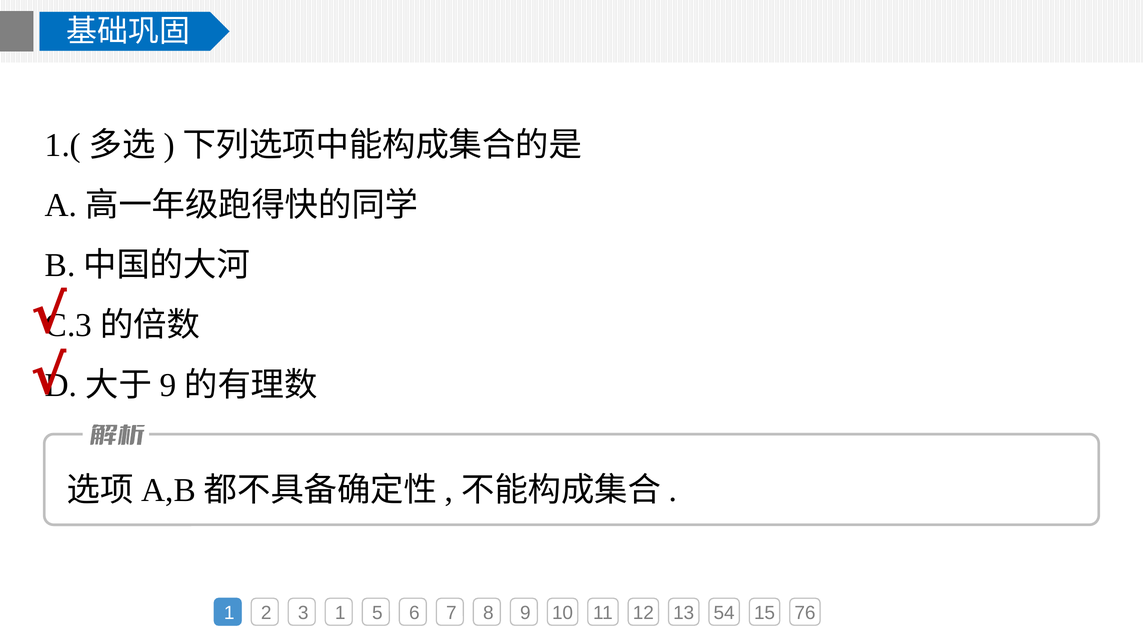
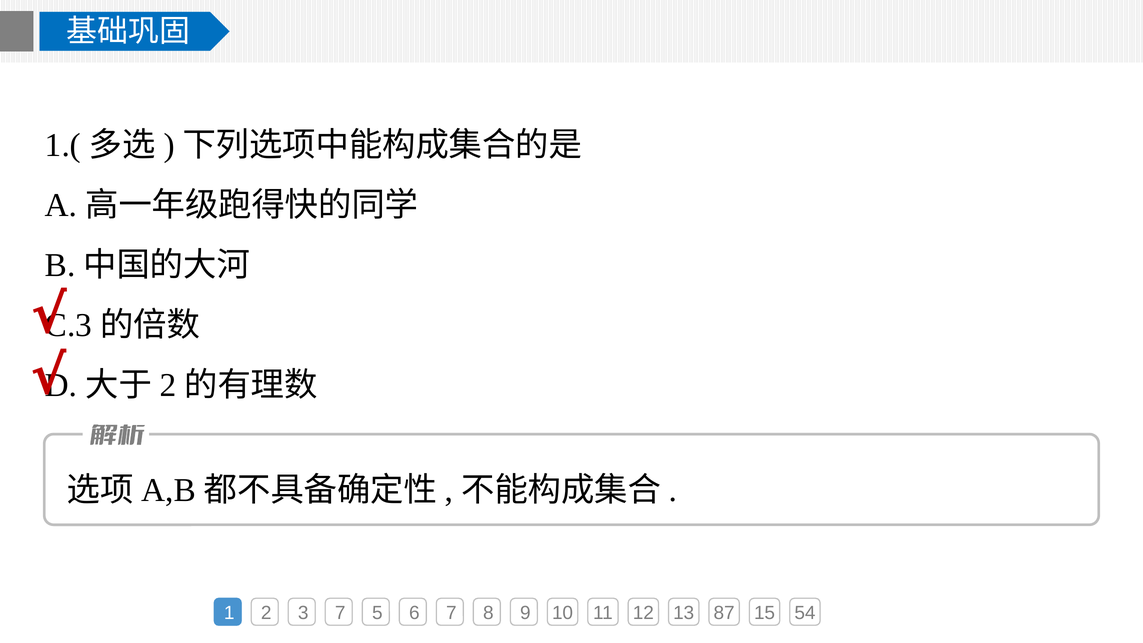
9 at (168, 385): 9 -> 2
3 1: 1 -> 7
54: 54 -> 87
76: 76 -> 54
